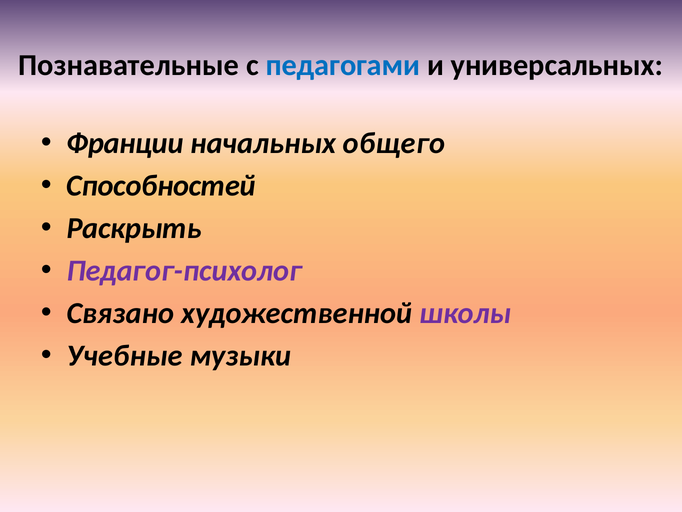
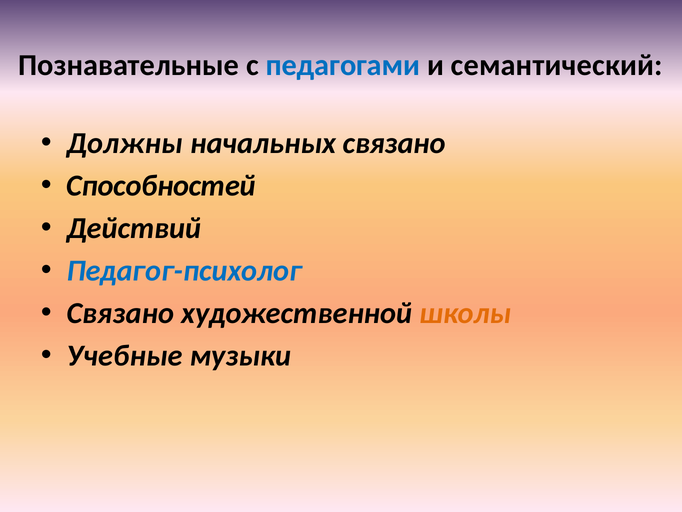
универсальных: универсальных -> семантический
Франции: Франции -> Должны
начальных общего: общего -> связано
Раскрыть: Раскрыть -> Действий
Педагог-психолог colour: purple -> blue
школы colour: purple -> orange
